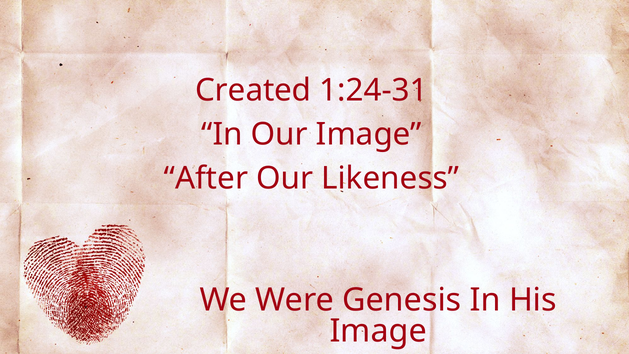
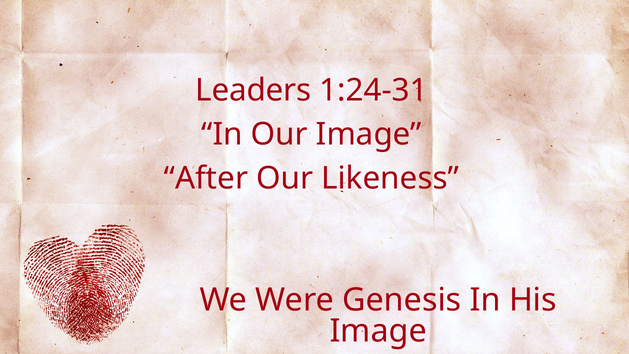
Created: Created -> Leaders
